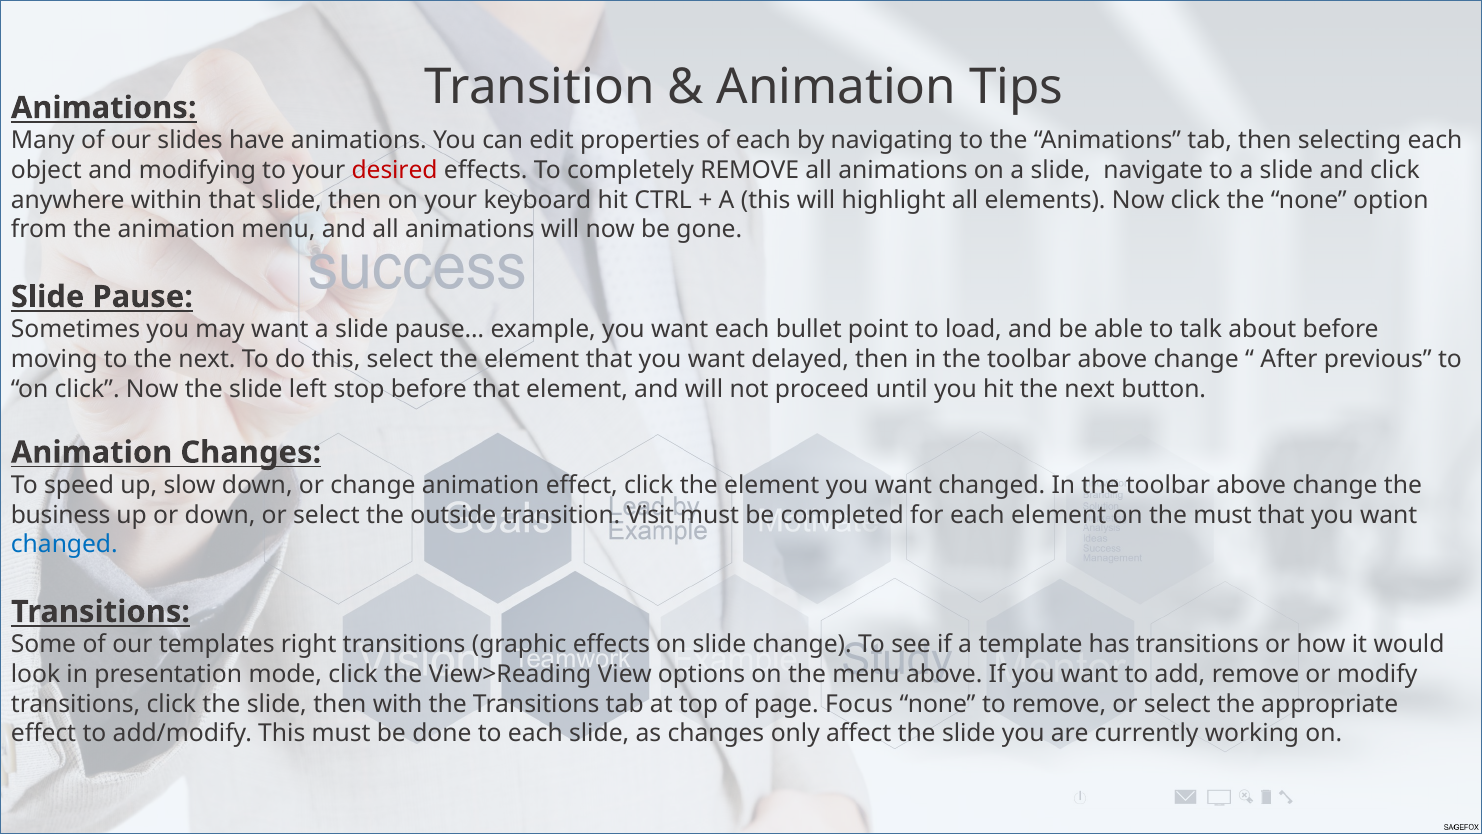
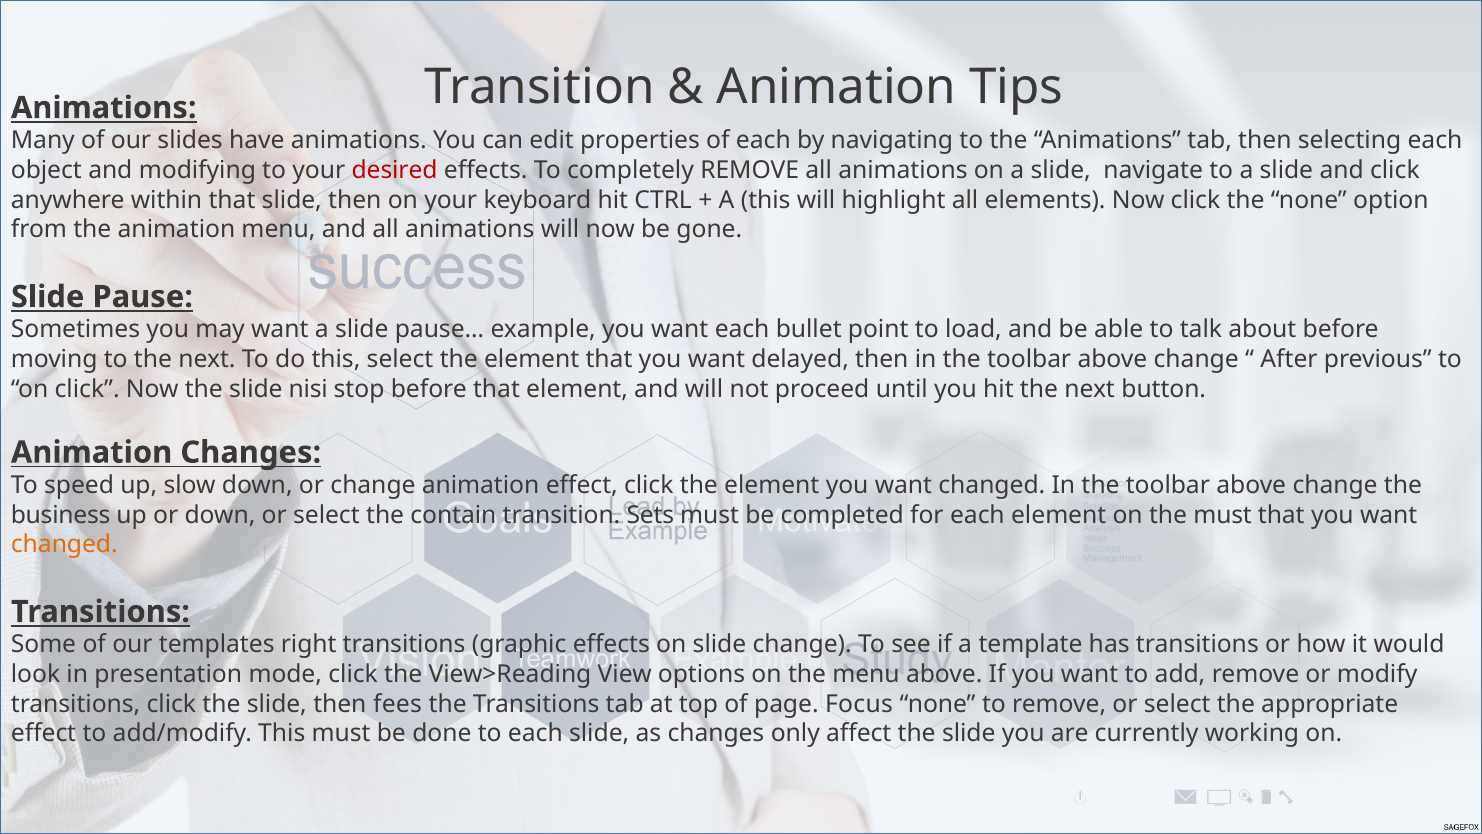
left: left -> nisi
outside: outside -> contain
Visit: Visit -> Sets
changed at (64, 544) colour: blue -> orange
with: with -> fees
